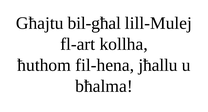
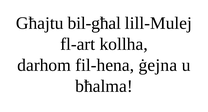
ħuthom: ħuthom -> darhom
jħallu: jħallu -> ġejna
